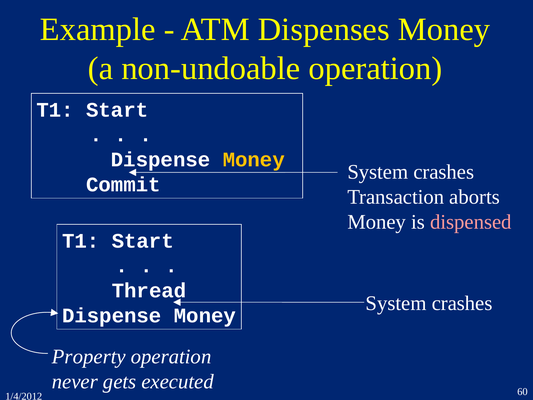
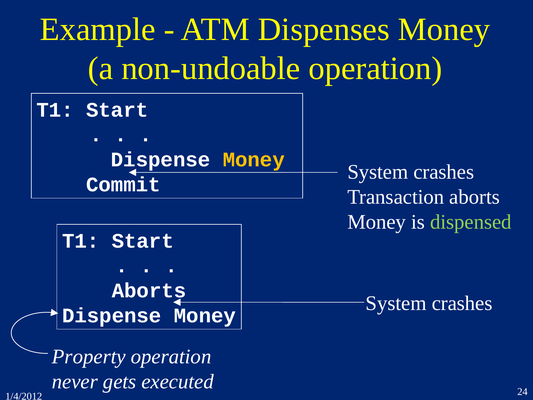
dispensed colour: pink -> light green
Thread at (149, 290): Thread -> Aborts
60: 60 -> 24
